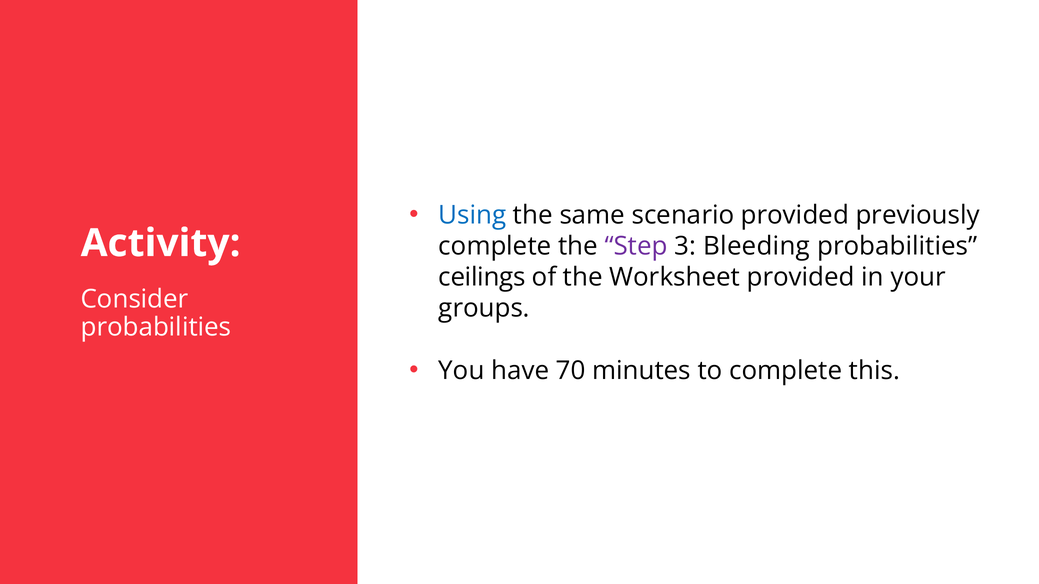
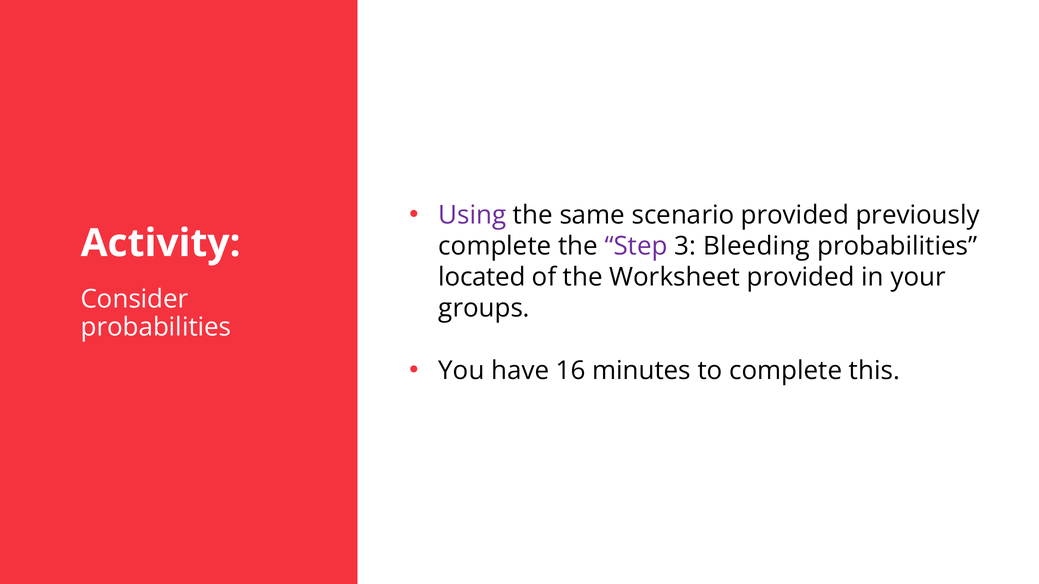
Using colour: blue -> purple
ceilings: ceilings -> located
70: 70 -> 16
